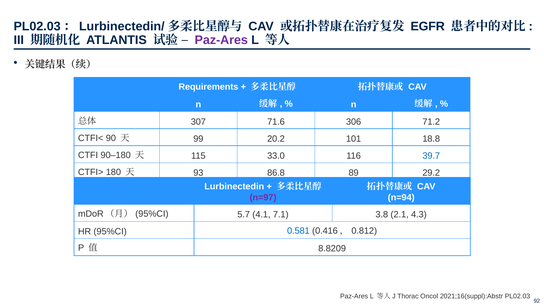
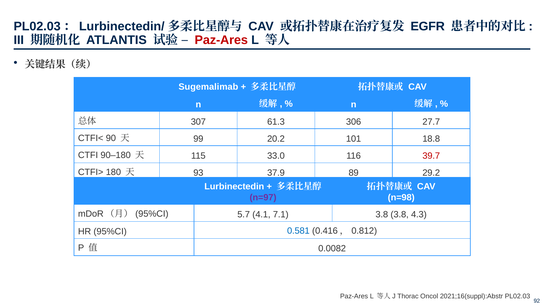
Paz-Ares at (221, 40) colour: purple -> red
Requirements: Requirements -> Sugemalimab
71.6: 71.6 -> 61.3
71.2: 71.2 -> 27.7
39.7 colour: blue -> red
86.8: 86.8 -> 37.9
n=94: n=94 -> n=98
3.8 2.1: 2.1 -> 3.8
8.8209: 8.8209 -> 0.0082
